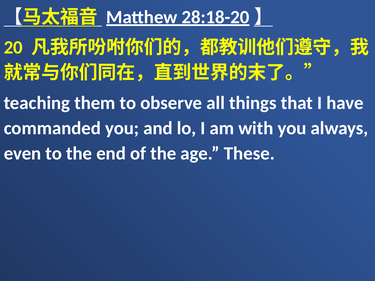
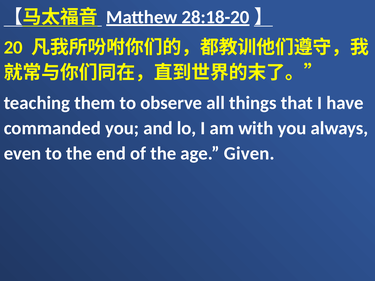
These: These -> Given
